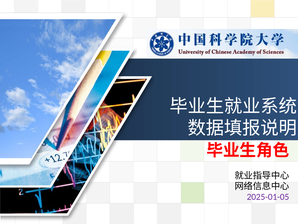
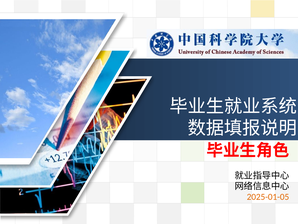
2025-01-05 colour: purple -> orange
